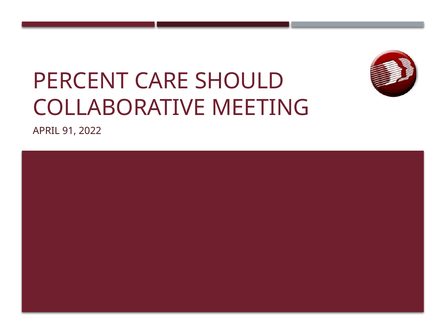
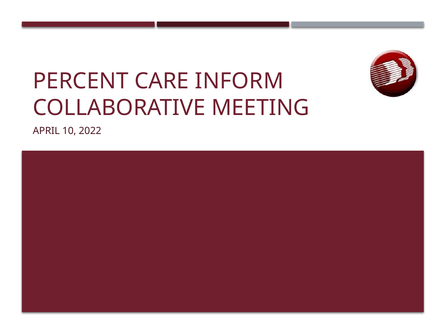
SHOULD: SHOULD -> INFORM
91: 91 -> 10
